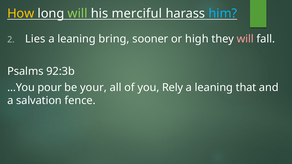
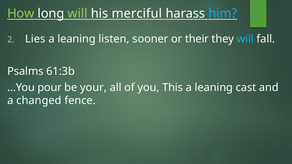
How colour: yellow -> light green
bring: bring -> listen
high: high -> their
will at (245, 39) colour: pink -> light blue
92:3b: 92:3b -> 61:3b
Rely: Rely -> This
that: that -> cast
salvation: salvation -> changed
